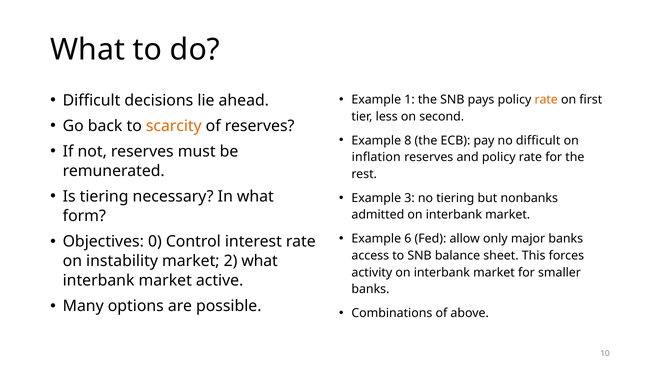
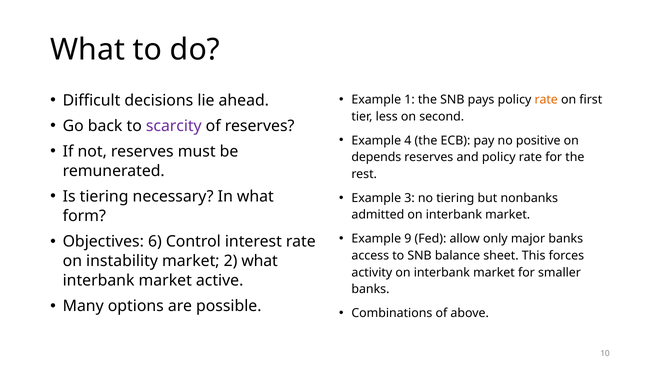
scarcity colour: orange -> purple
8: 8 -> 4
no difficult: difficult -> positive
inflation: inflation -> depends
6: 6 -> 9
0: 0 -> 6
